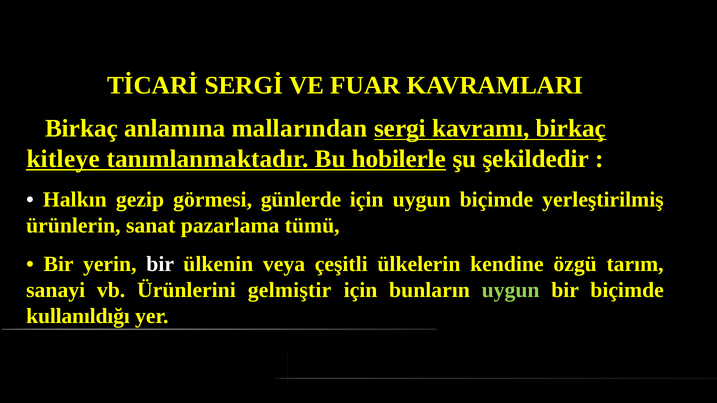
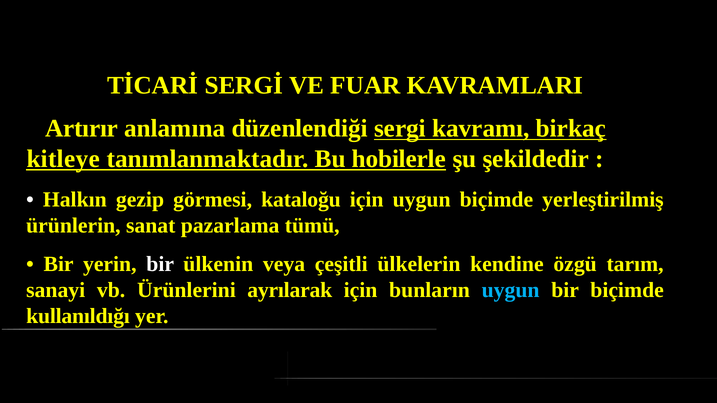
Birkaç at (82, 129): Birkaç -> Artırır
mallarından: mallarından -> düzenlendiği
günlerde: günlerde -> kataloğu
gelmiştir: gelmiştir -> ayrılarak
uygun at (511, 290) colour: light green -> light blue
